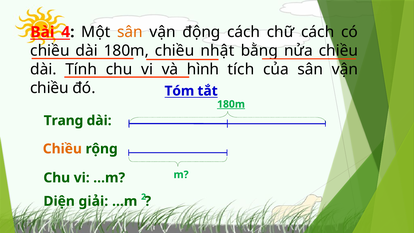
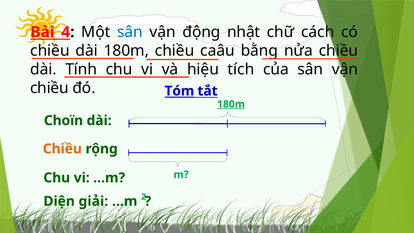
sân at (130, 32) colour: orange -> blue
động cách: cách -> nhật
nhật: nhật -> caâu
hình: hình -> hiệu
Tóm underline: none -> present
Trang: Trang -> Choïn
